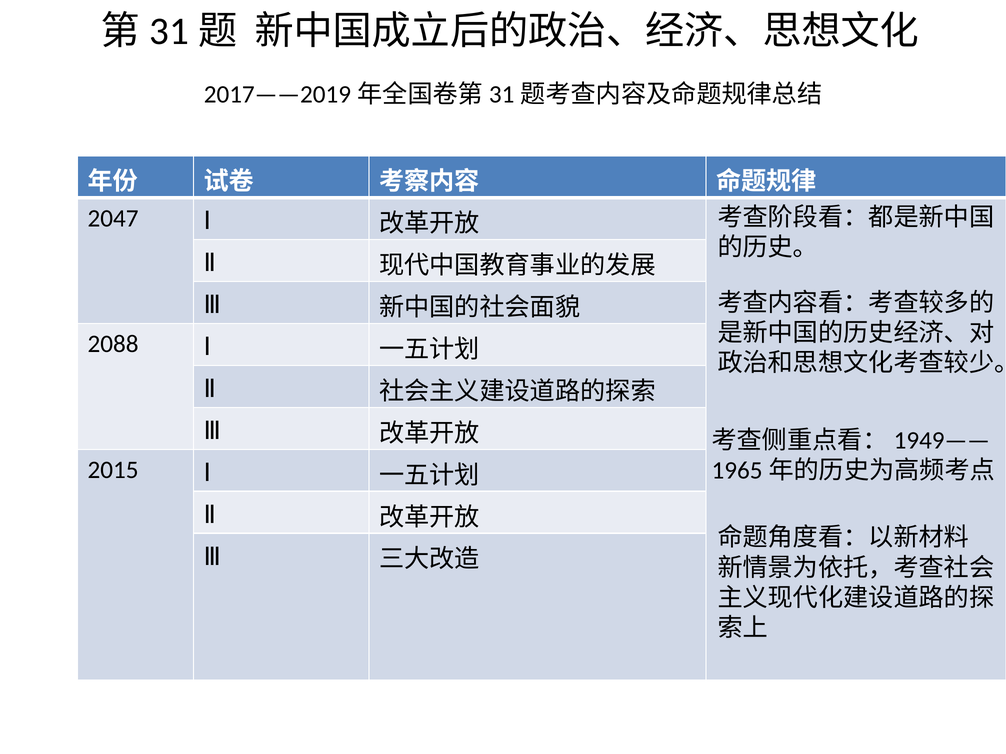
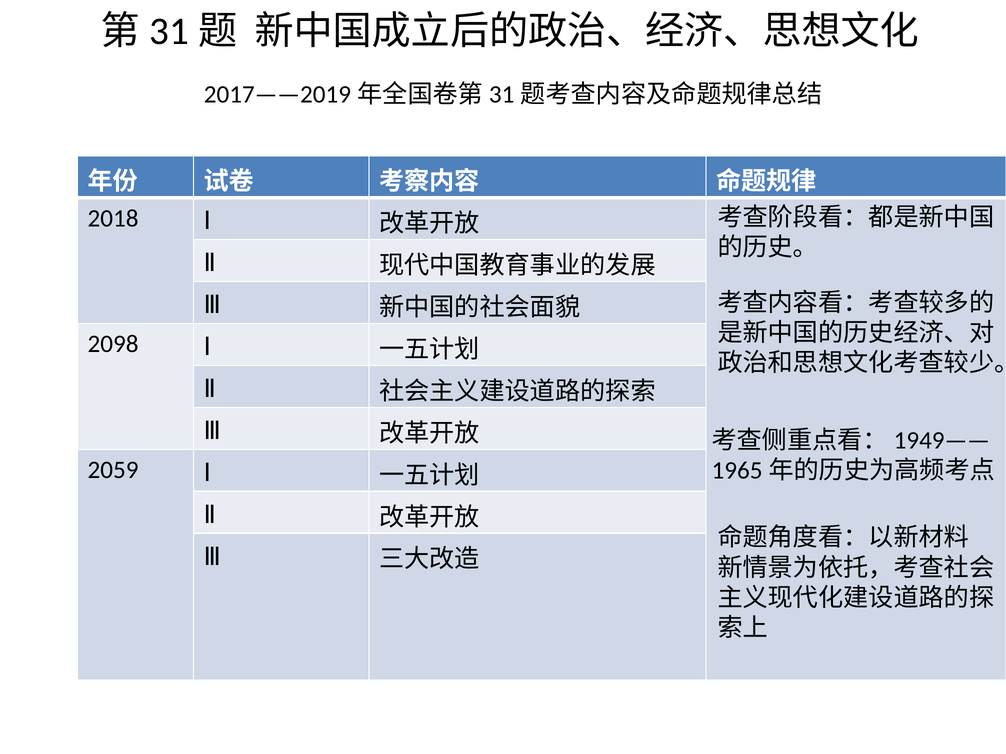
2047: 2047 -> 2018
2088: 2088 -> 2098
2015: 2015 -> 2059
